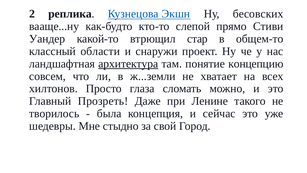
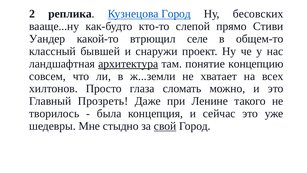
Кузнецова Экшн: Экшн -> Город
стар: стар -> селе
области: области -> бывшей
свой underline: none -> present
